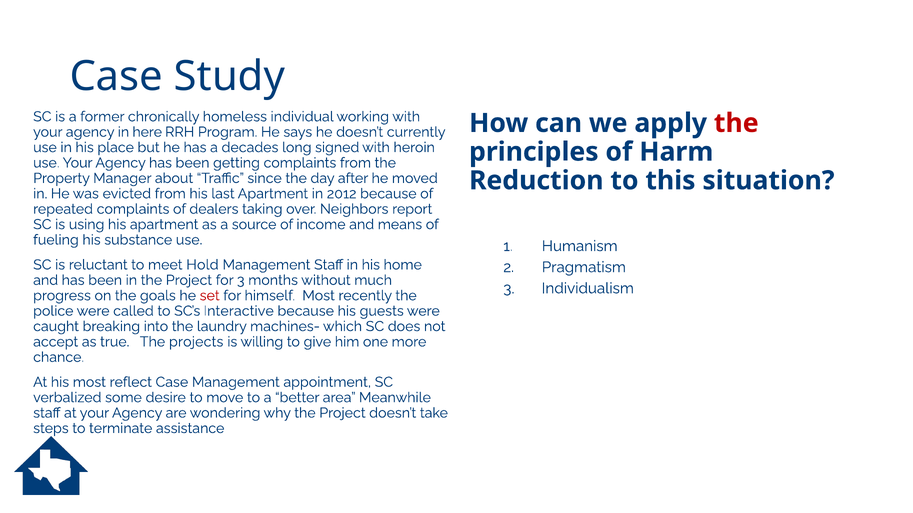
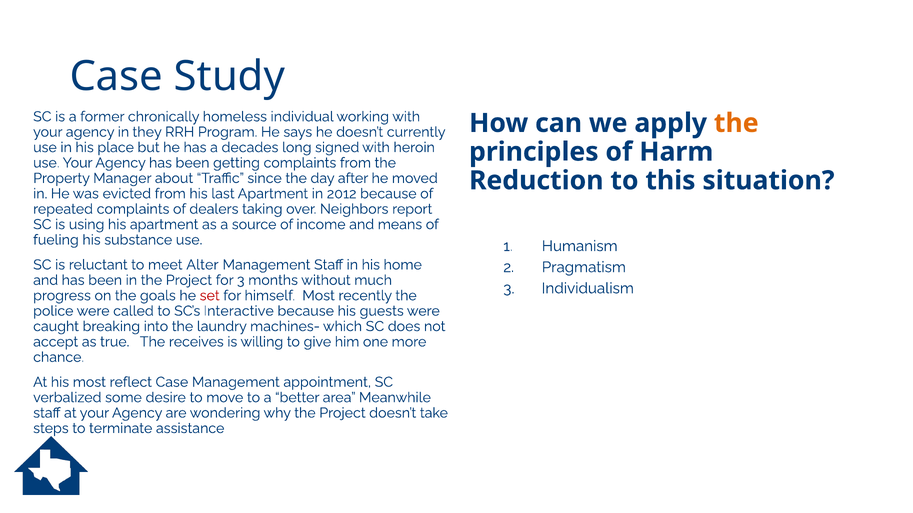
the at (736, 123) colour: red -> orange
here: here -> they
Hold: Hold -> Alter
projects: projects -> receives
